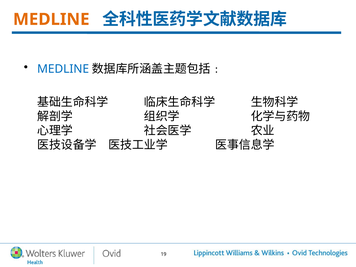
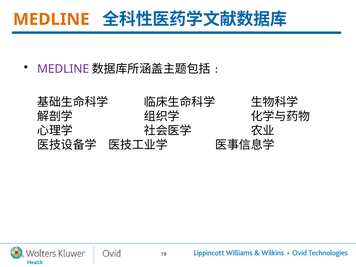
MEDLINE at (63, 69) colour: blue -> purple
